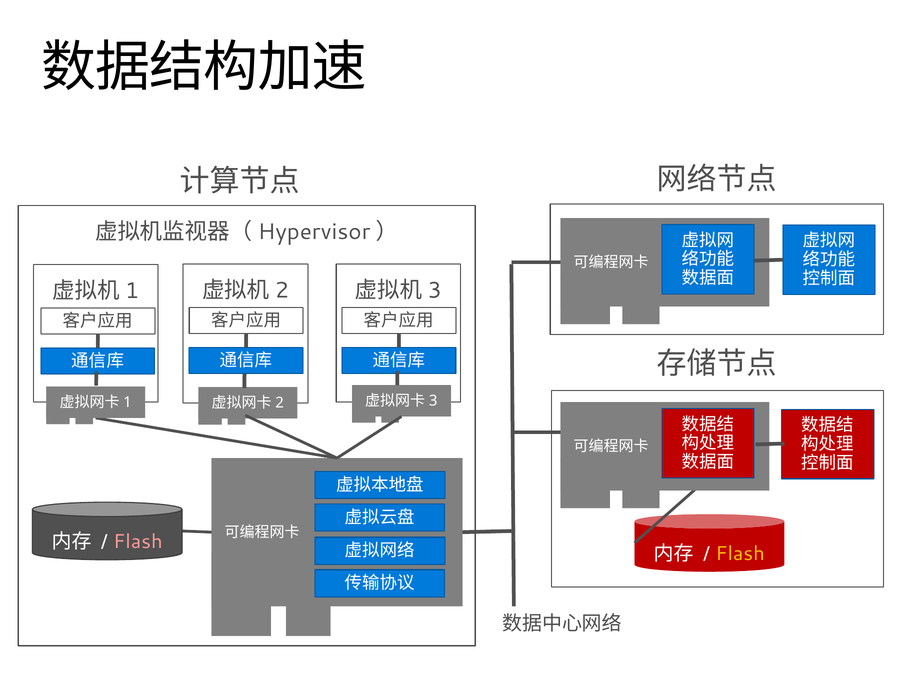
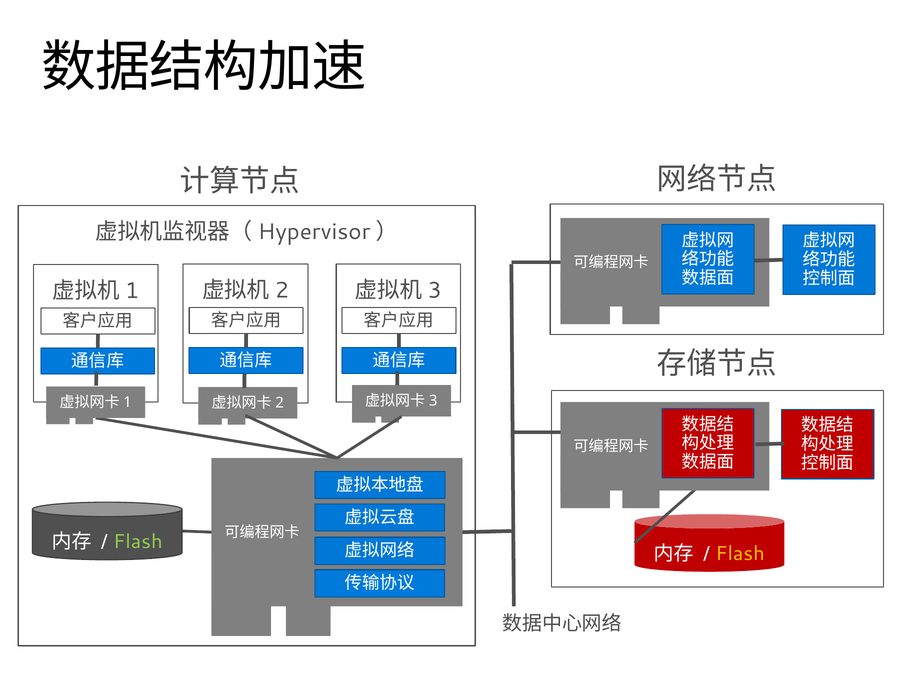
Flash at (138, 541) colour: pink -> light green
